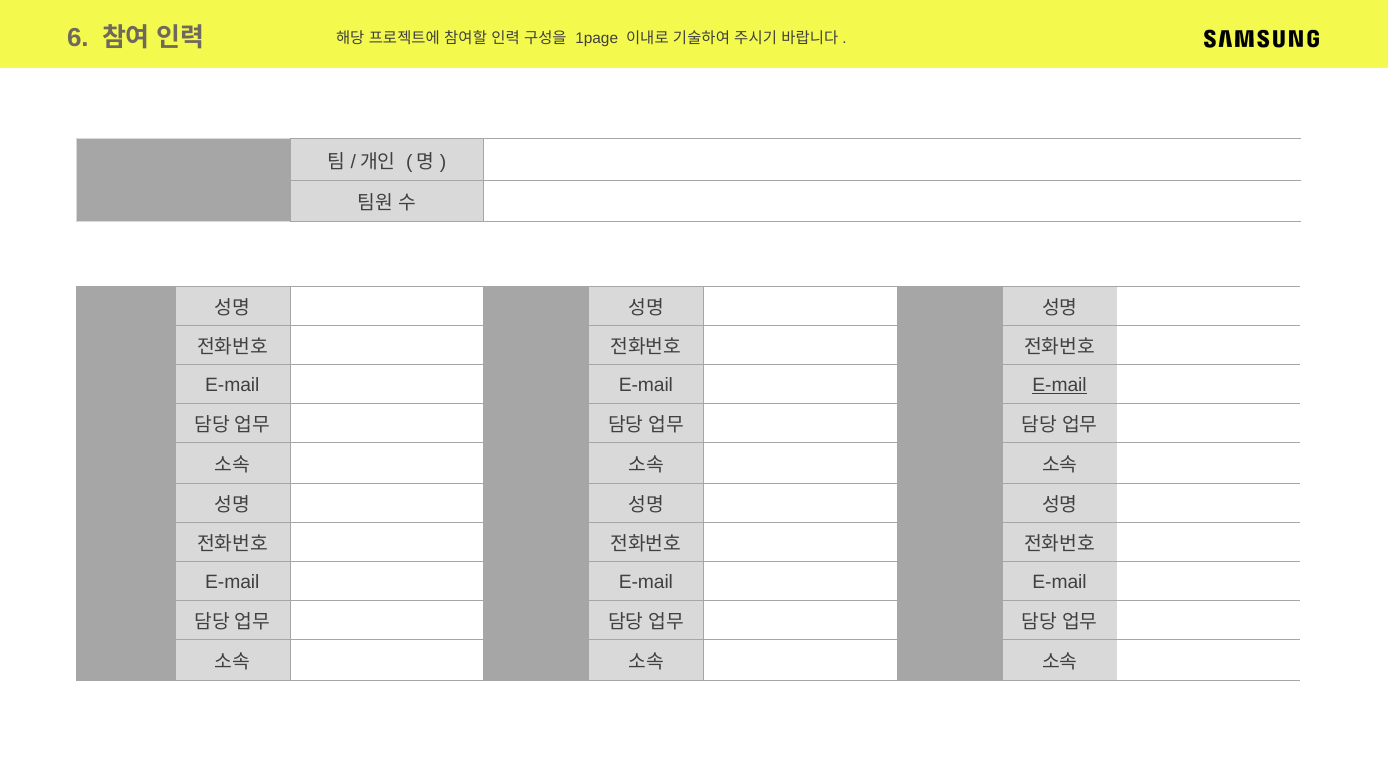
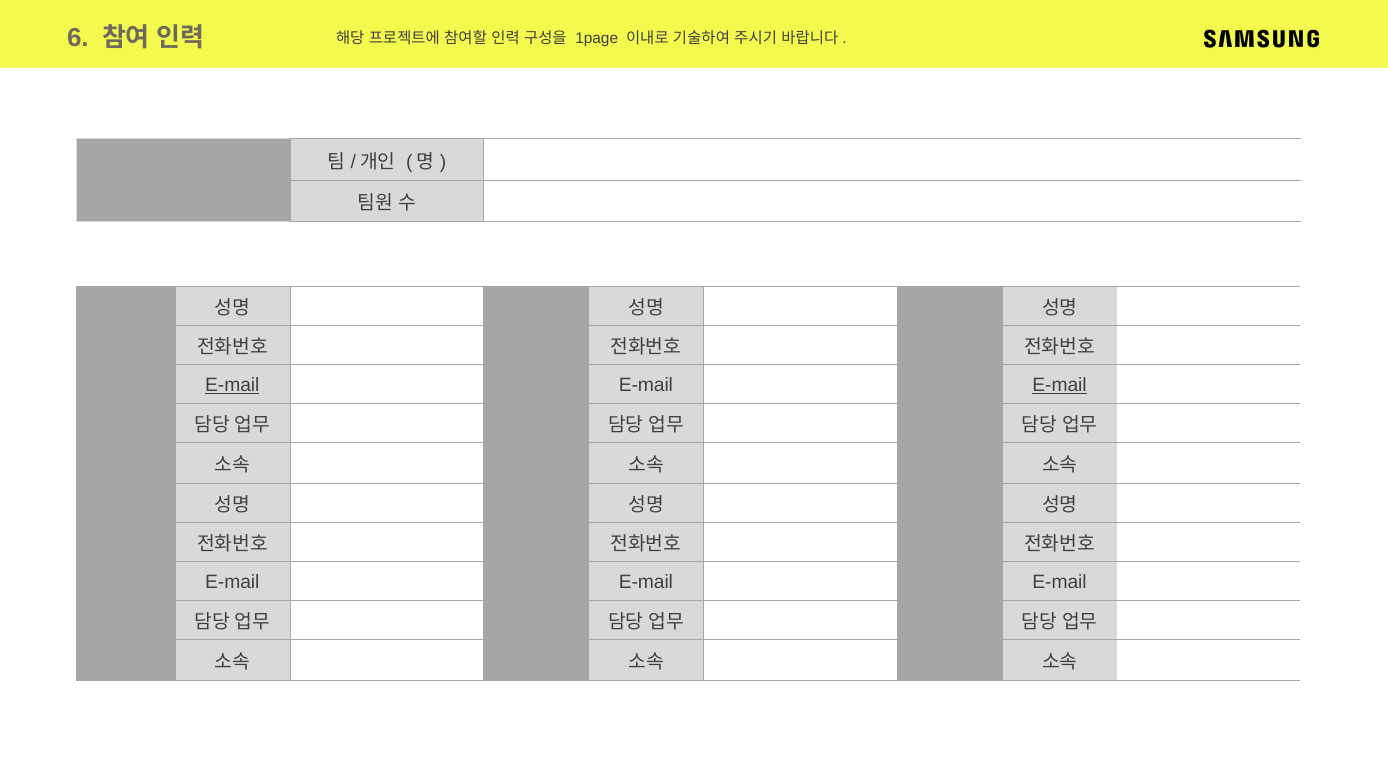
E-mail at (232, 385) underline: none -> present
